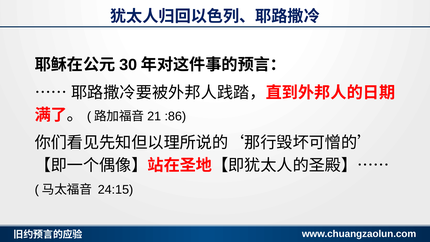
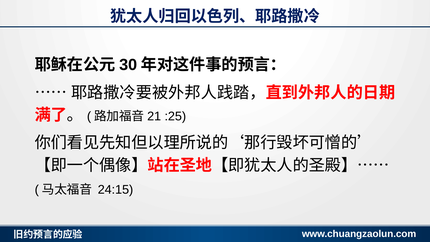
:86: :86 -> :25
